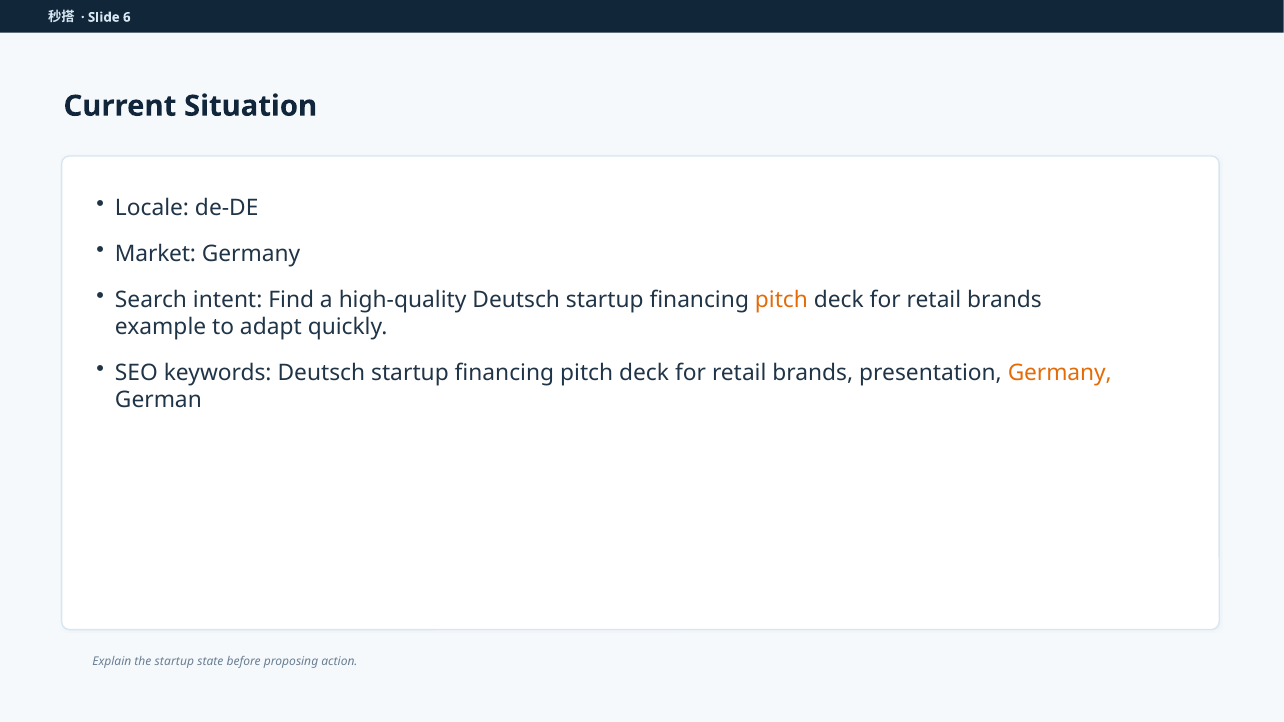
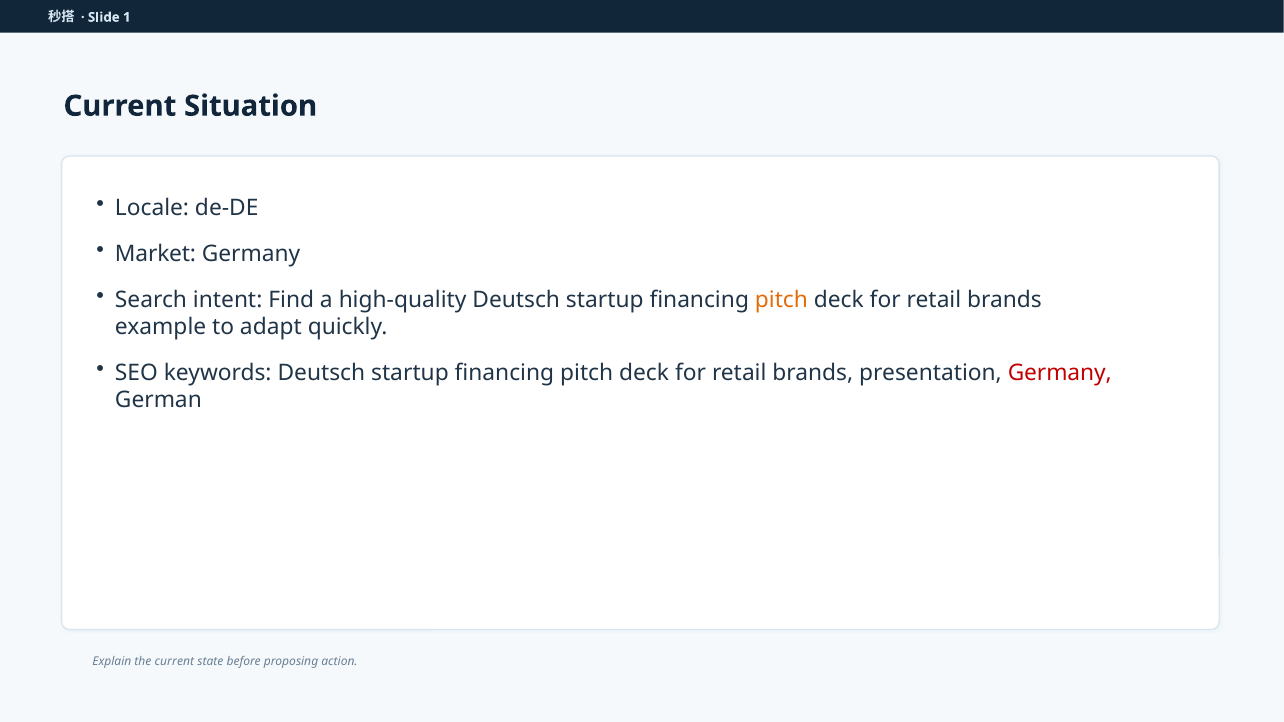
6: 6 -> 1
Germany at (1060, 373) colour: orange -> red
the startup: startup -> current
